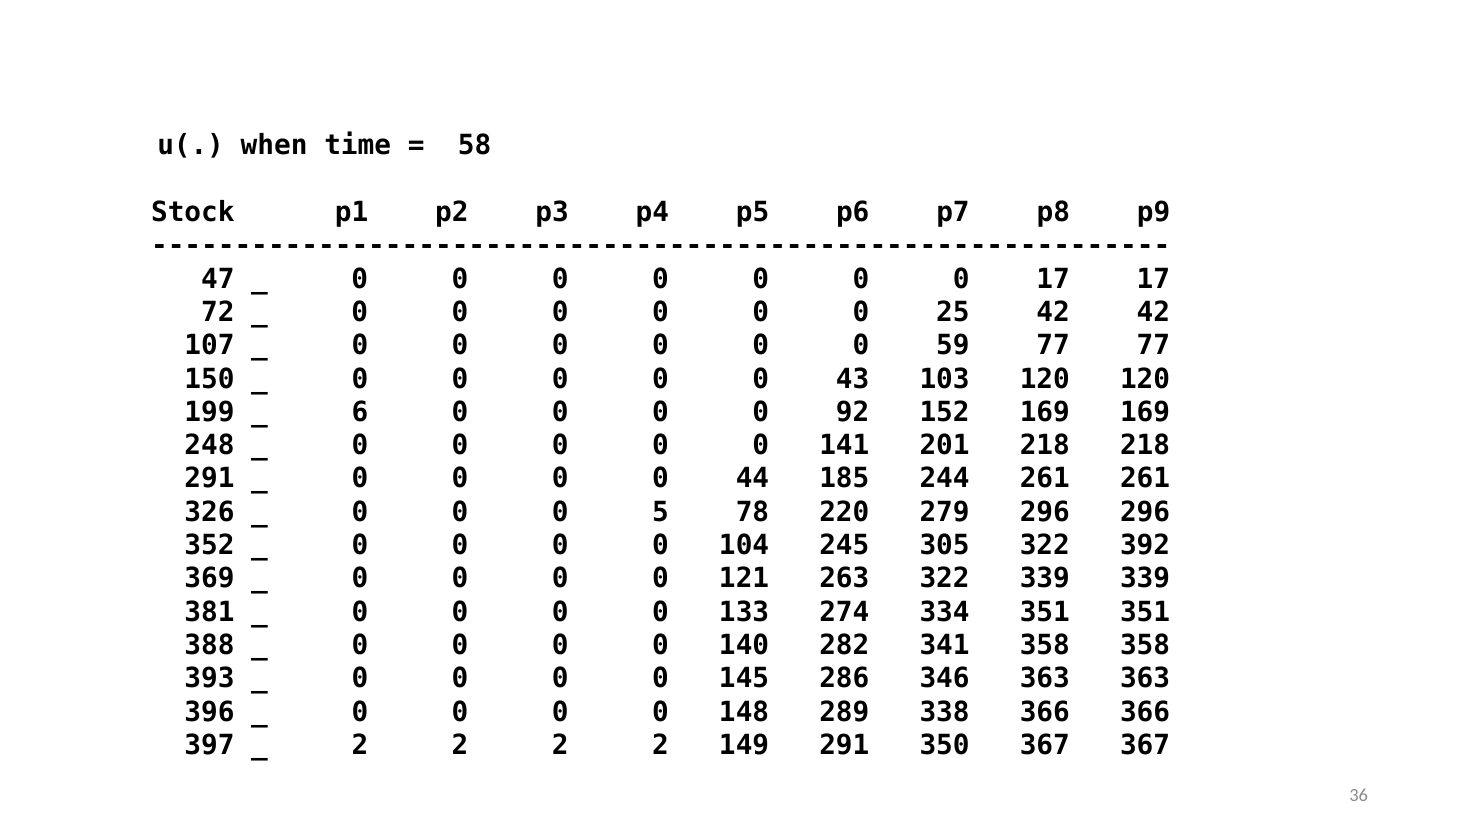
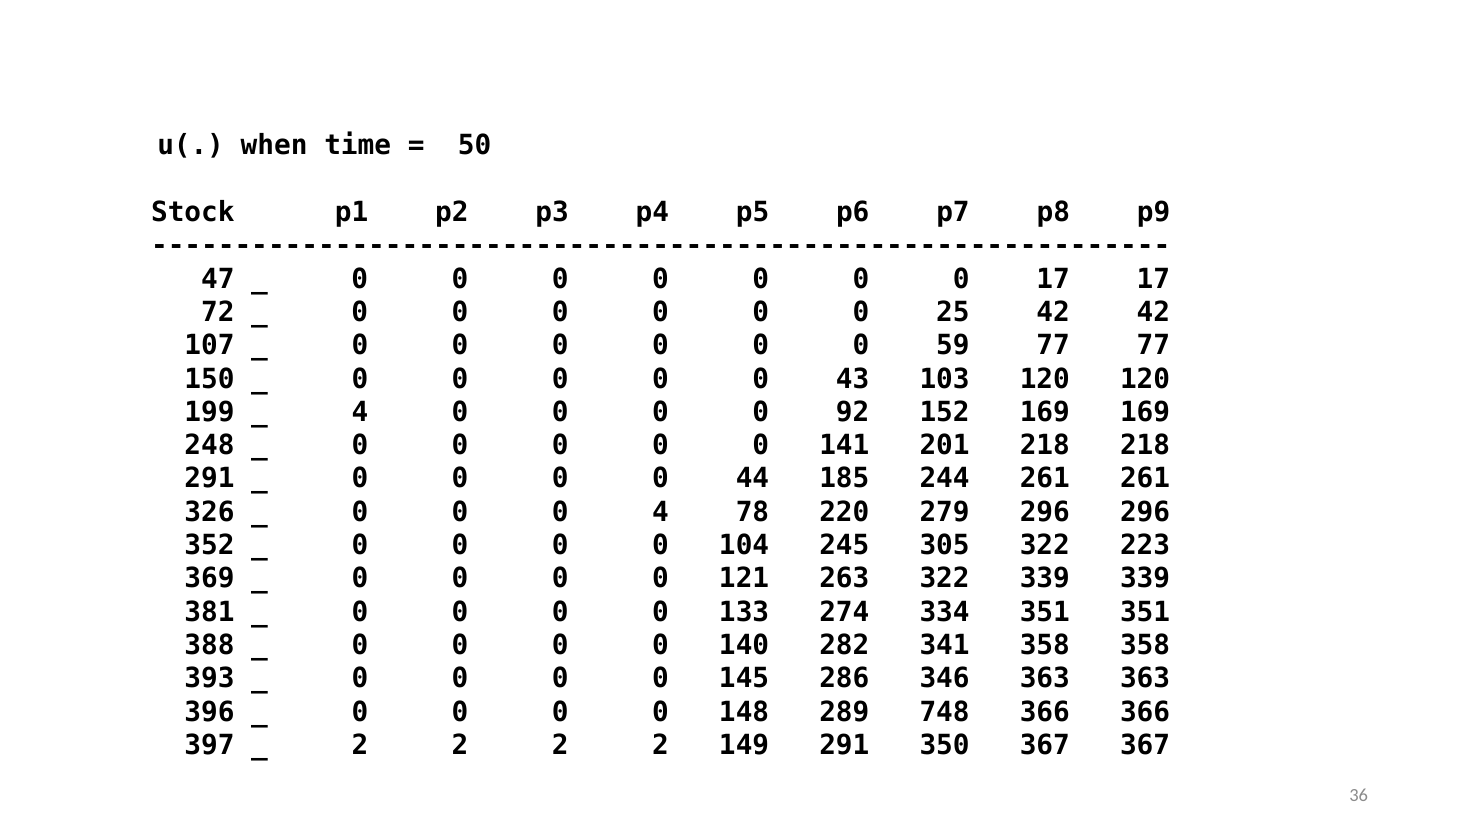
58: 58 -> 50
6 at (360, 412): 6 -> 4
0 5: 5 -> 4
392: 392 -> 223
338: 338 -> 748
